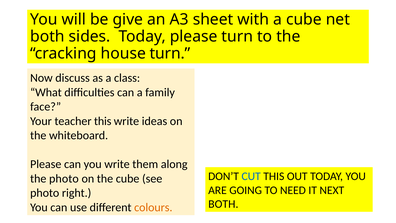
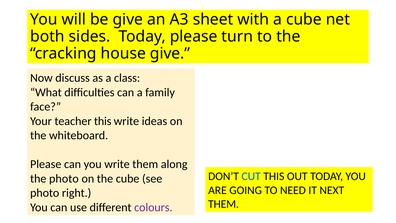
house turn: turn -> give
BOTH at (223, 204): BOTH -> THEM
colours colour: orange -> purple
